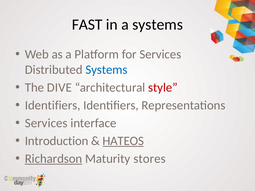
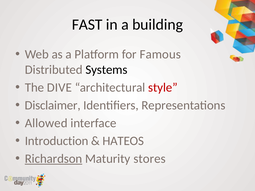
a systems: systems -> building
for Services: Services -> Famous
Systems at (106, 70) colour: blue -> black
Identifiers at (53, 105): Identifiers -> Disclaimer
Services at (46, 123): Services -> Allowed
HATEOS underline: present -> none
